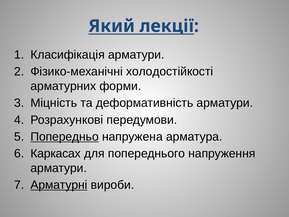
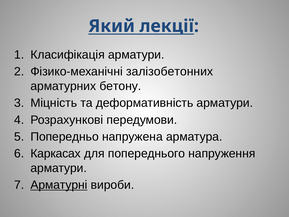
холодостійкості: холодостійкості -> залізобетонних
форми: форми -> бетону
Попередньо underline: present -> none
